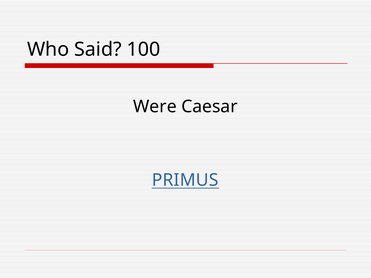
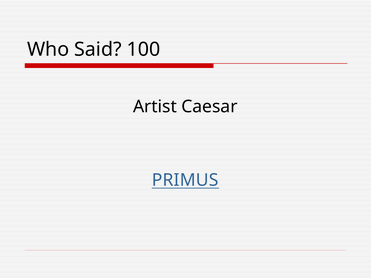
Were: Were -> Artist
